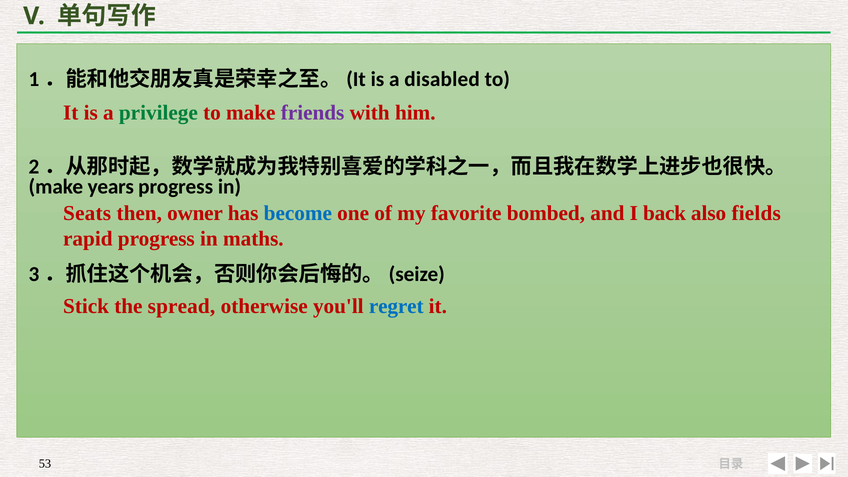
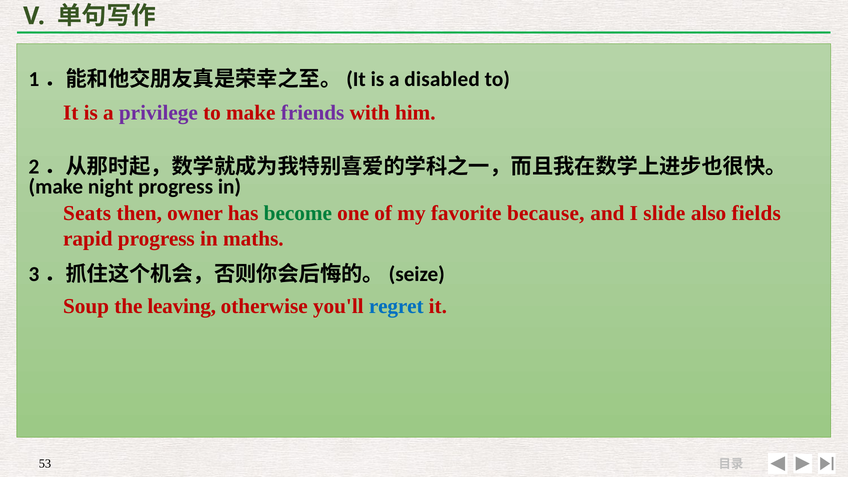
privilege colour: green -> purple
years: years -> night
become colour: blue -> green
bombed: bombed -> because
back: back -> slide
Stick: Stick -> Soup
spread: spread -> leaving
